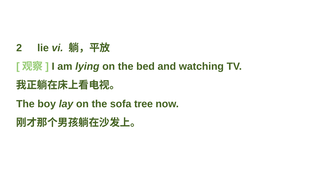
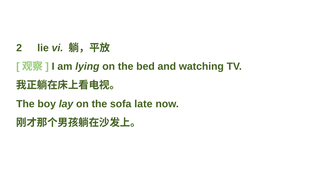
tree: tree -> late
